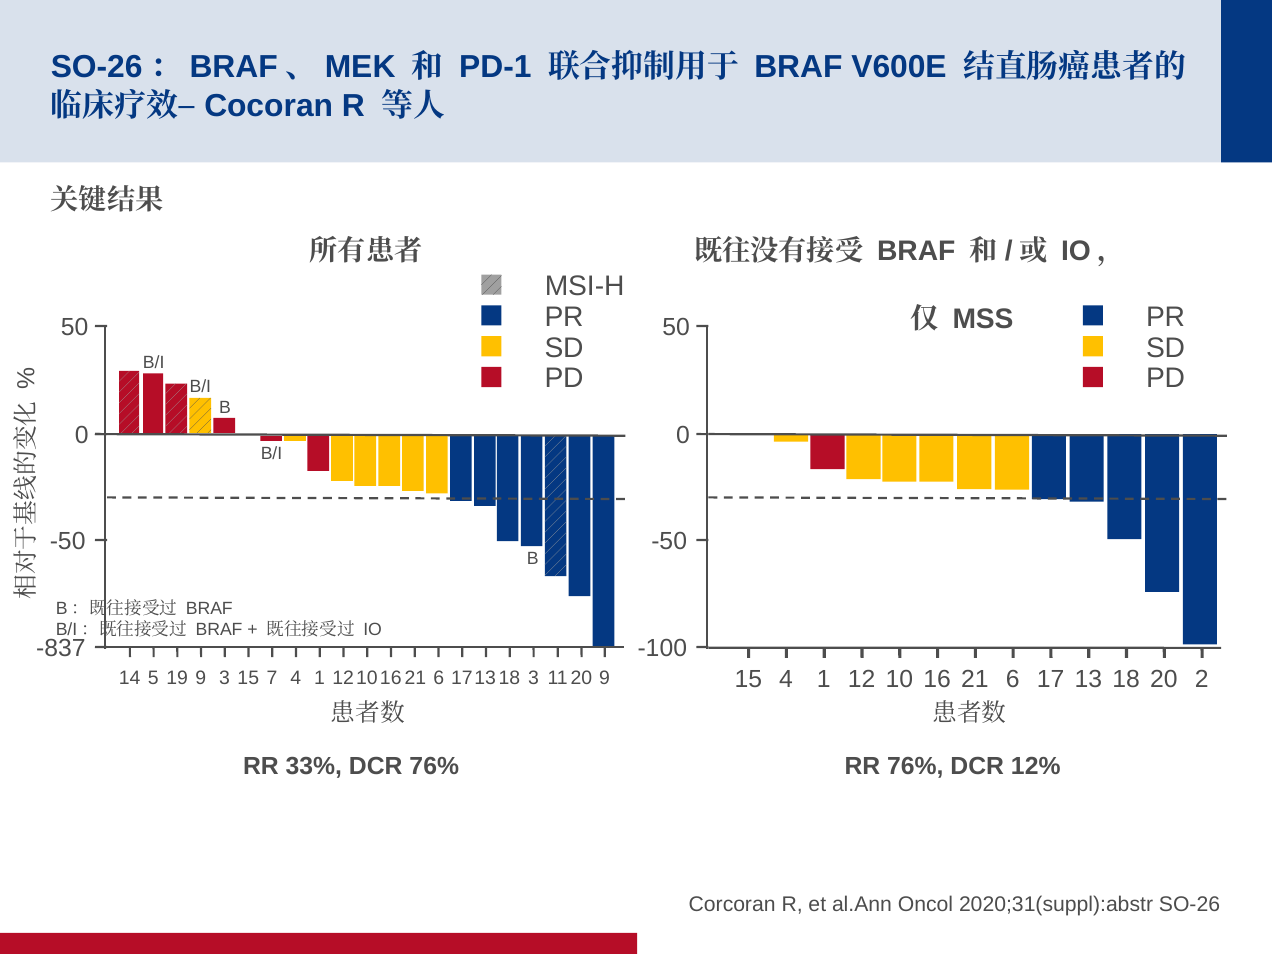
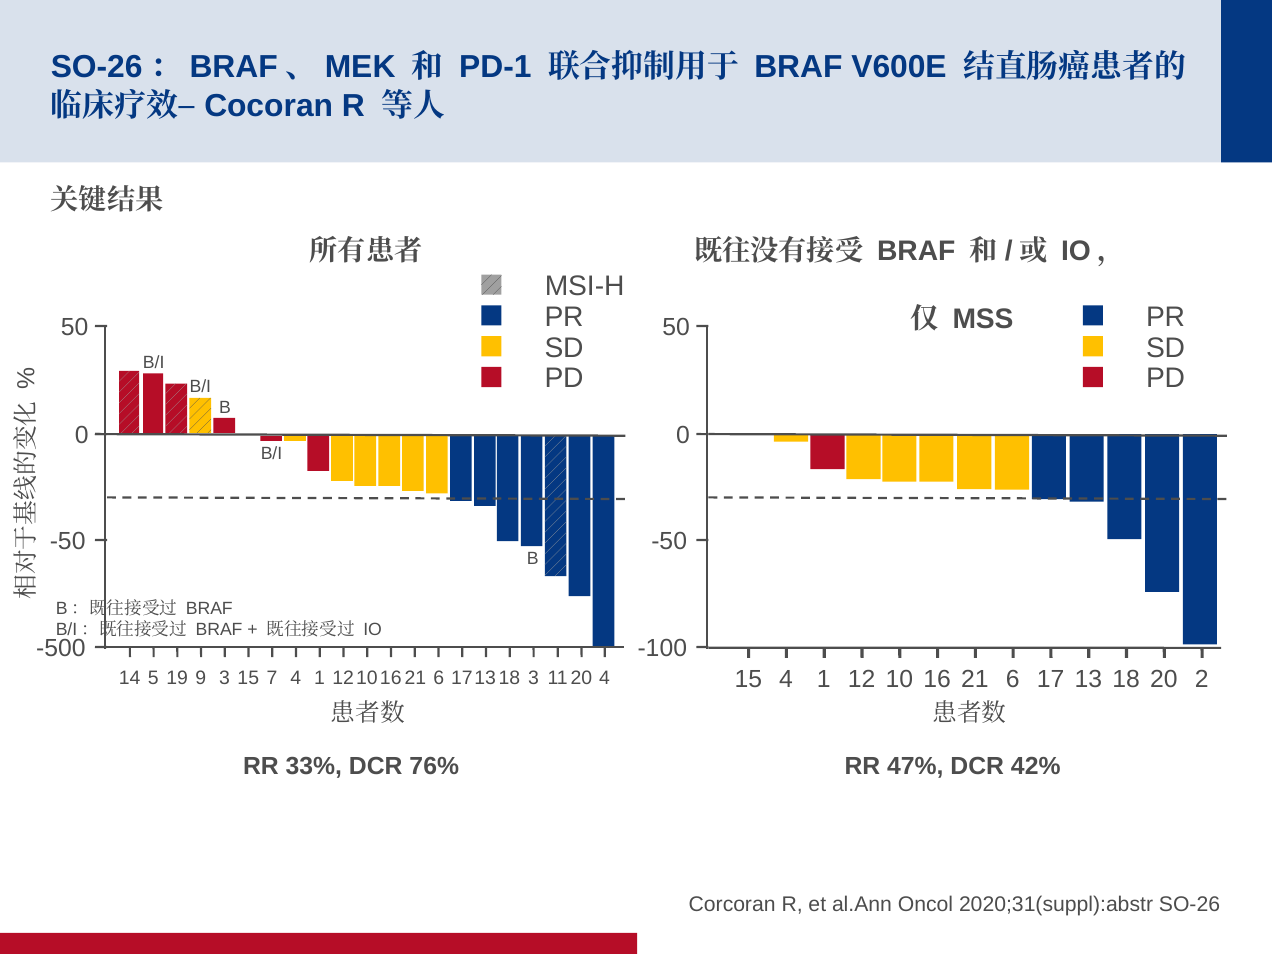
-837: -837 -> -500
20 9: 9 -> 4
RR 76%: 76% -> 47%
12%: 12% -> 42%
